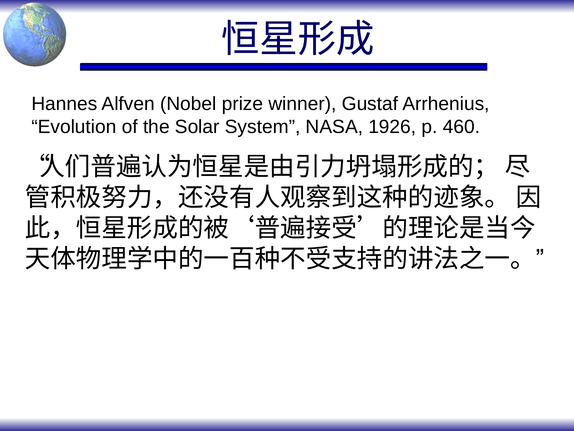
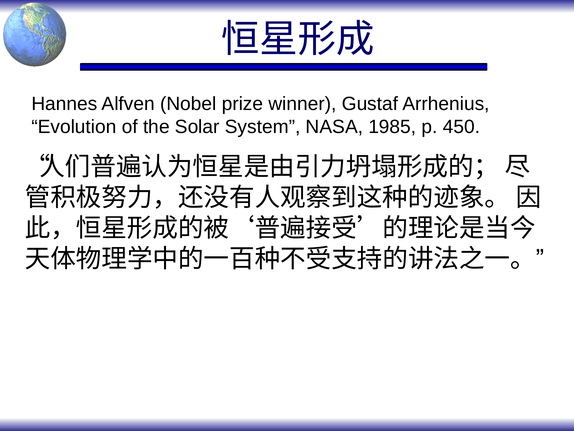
1926: 1926 -> 1985
460: 460 -> 450
